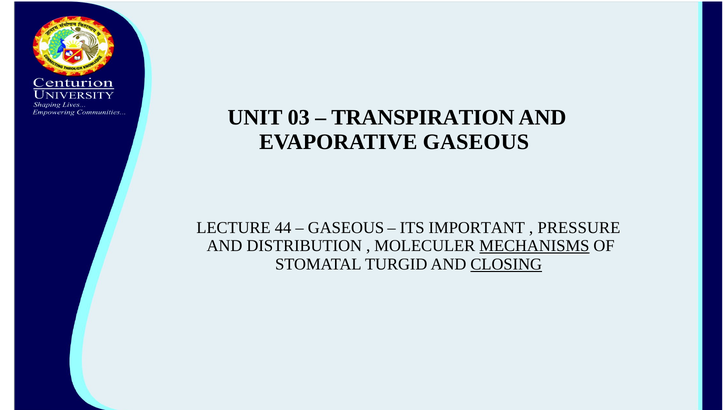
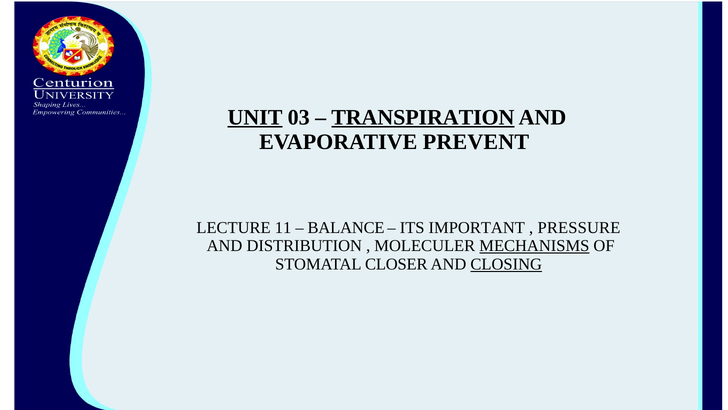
UNIT underline: none -> present
TRANSPIRATION underline: none -> present
EVAPORATIVE GASEOUS: GASEOUS -> PREVENT
44: 44 -> 11
GASEOUS at (346, 227): GASEOUS -> BALANCE
TURGID: TURGID -> CLOSER
